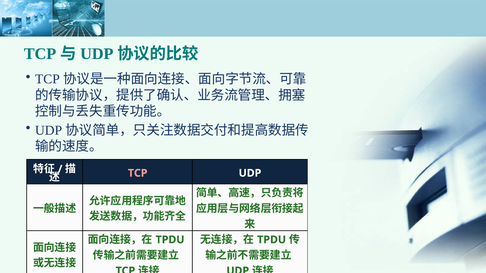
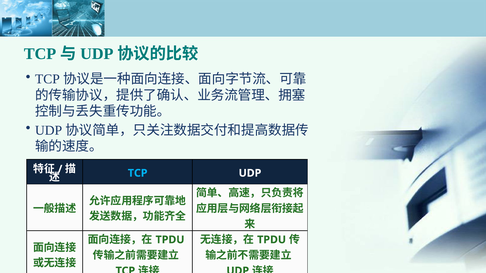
TCP at (138, 173) colour: pink -> light blue
